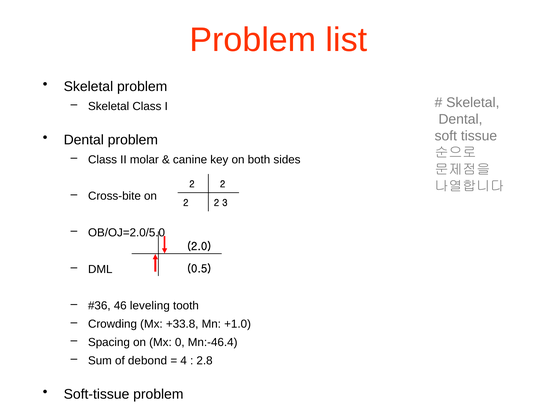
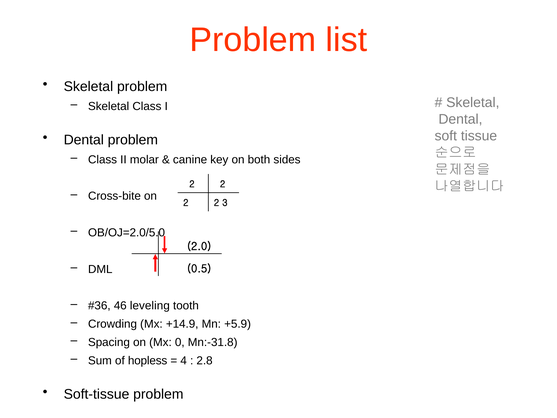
+33.8: +33.8 -> +14.9
+1.0: +1.0 -> +5.9
Mn:-46.4: Mn:-46.4 -> Mn:-31.8
debond: debond -> hopless
